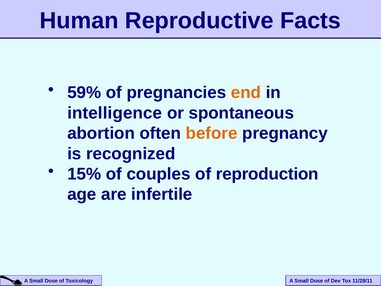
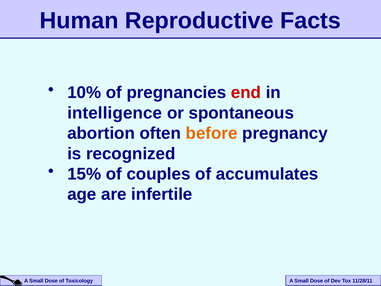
59%: 59% -> 10%
end colour: orange -> red
reproduction: reproduction -> accumulates
